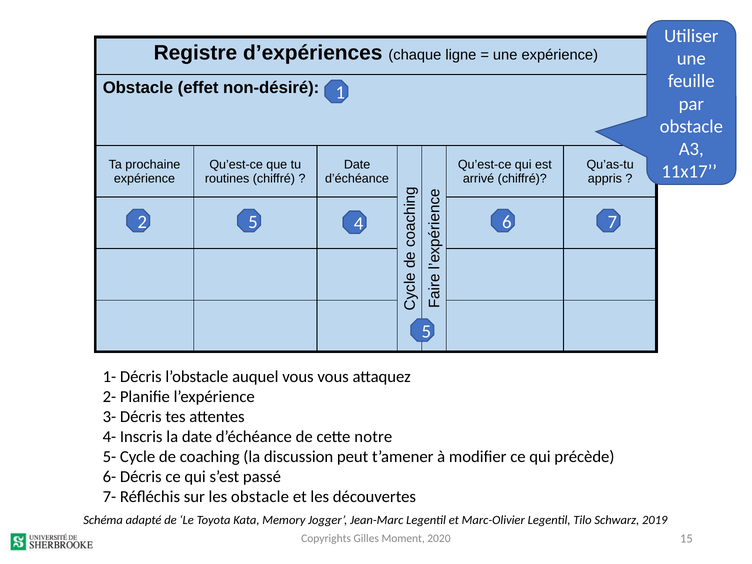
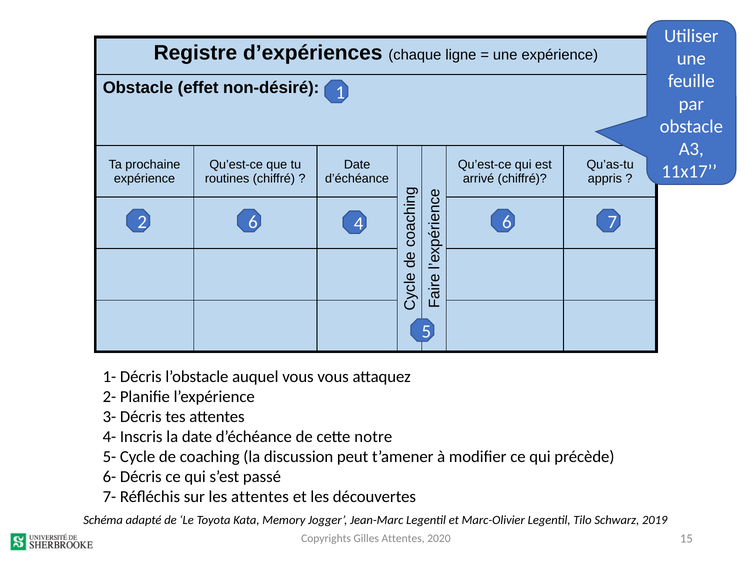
2 5: 5 -> 6
les obstacle: obstacle -> attentes
Gilles Moment: Moment -> Attentes
